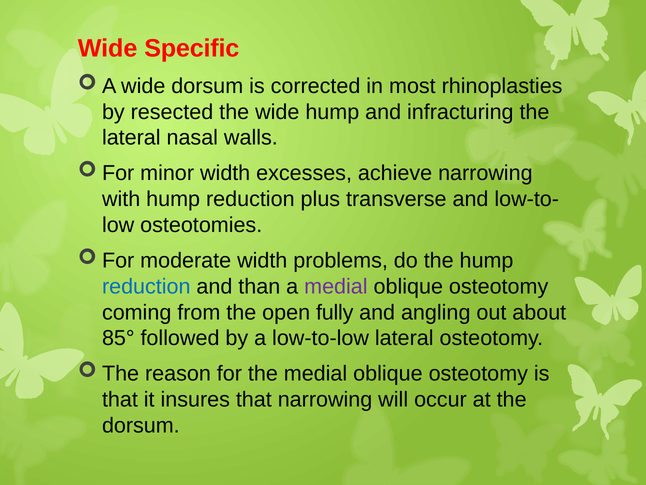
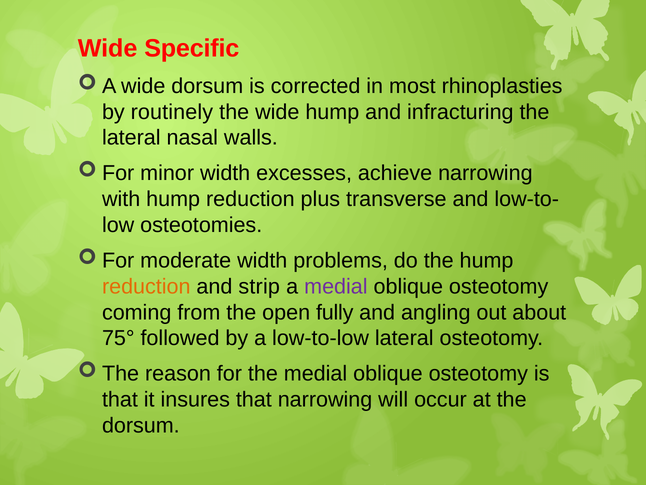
resected: resected -> routinely
reduction at (146, 286) colour: blue -> orange
than: than -> strip
85°: 85° -> 75°
